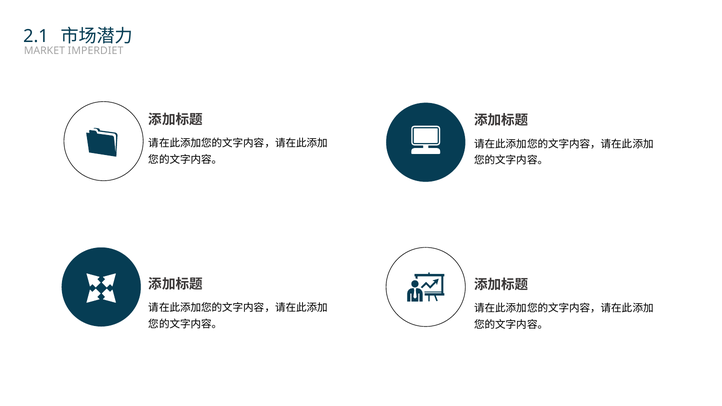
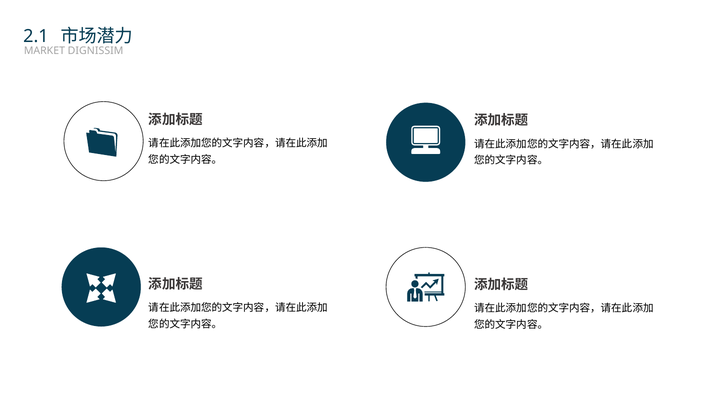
IMPERDIET: IMPERDIET -> DIGNISSIM
